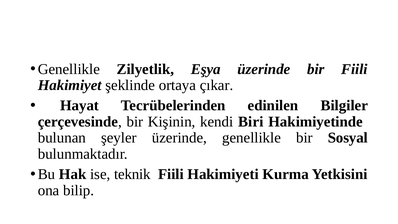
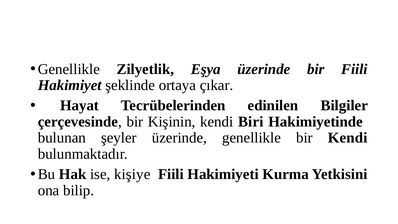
bir Sosyal: Sosyal -> Kendi
teknik: teknik -> kişiye
